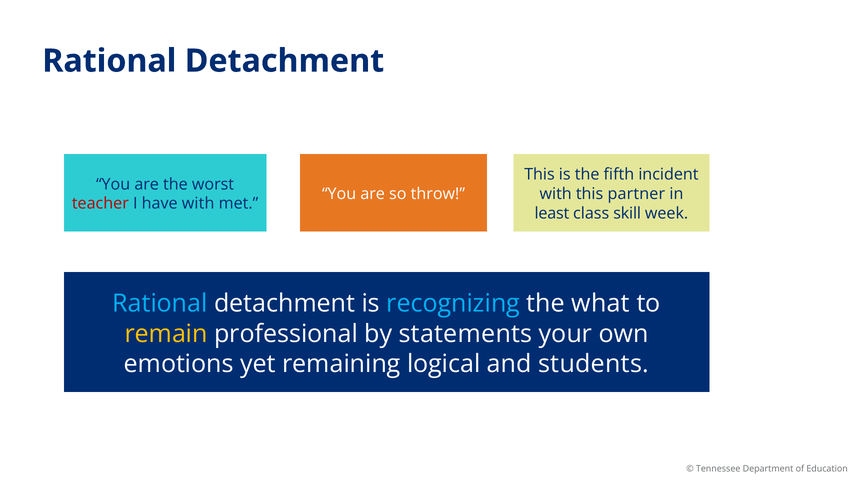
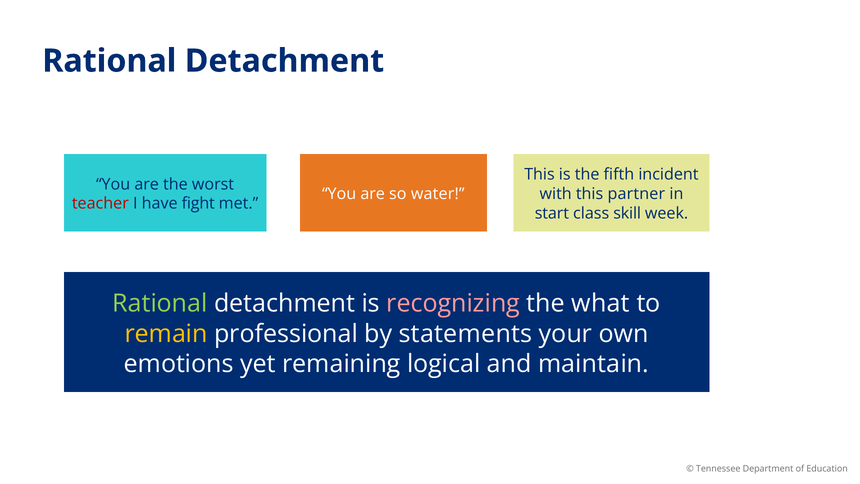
throw: throw -> water
have with: with -> fight
least: least -> start
Rational at (160, 304) colour: light blue -> light green
recognizing colour: light blue -> pink
students: students -> maintain
